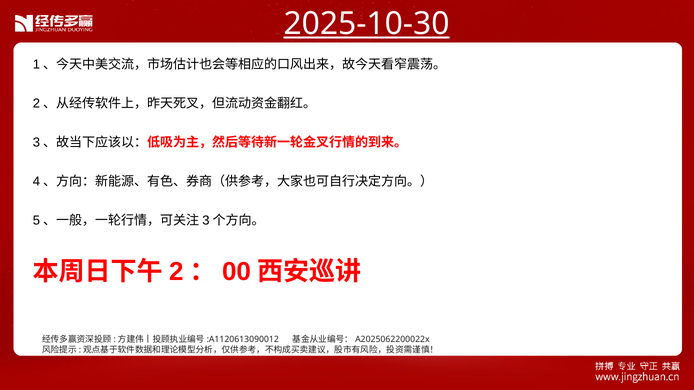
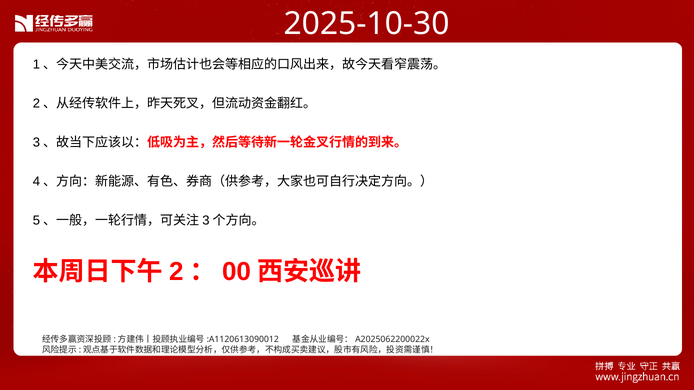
2025-10-30 underline: present -> none
